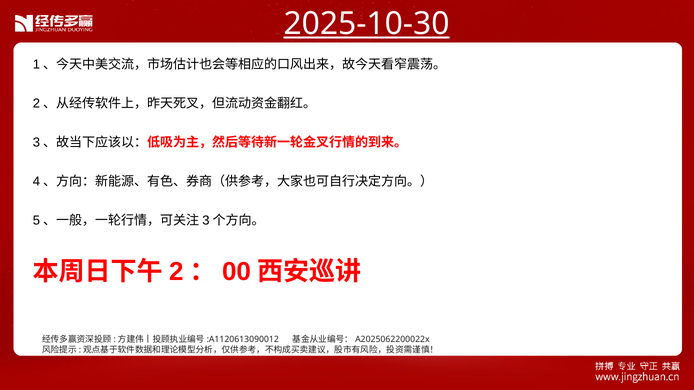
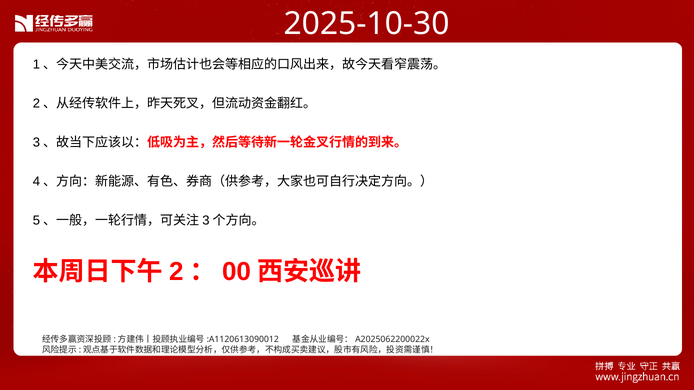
2025-10-30 underline: present -> none
